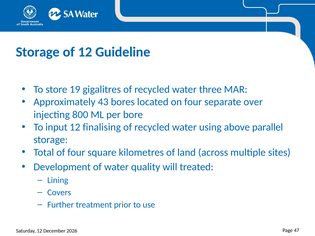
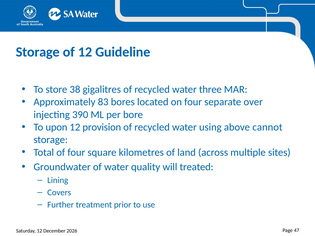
19: 19 -> 38
43: 43 -> 83
800: 800 -> 390
input: input -> upon
finalising: finalising -> provision
parallel: parallel -> cannot
Development: Development -> Groundwater
